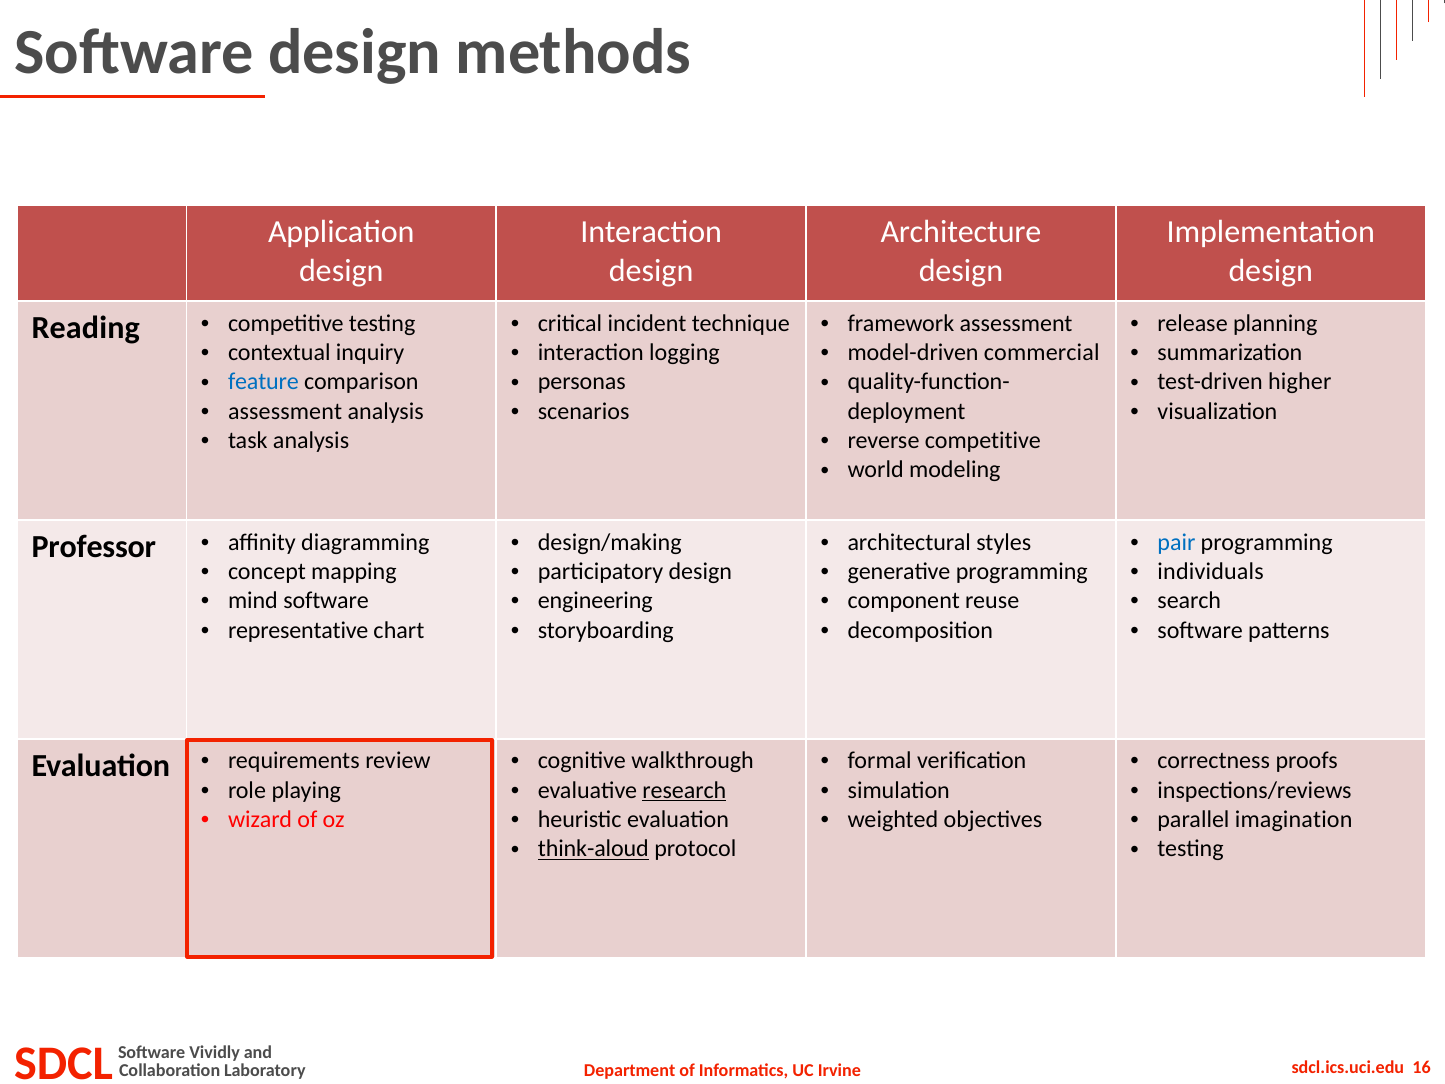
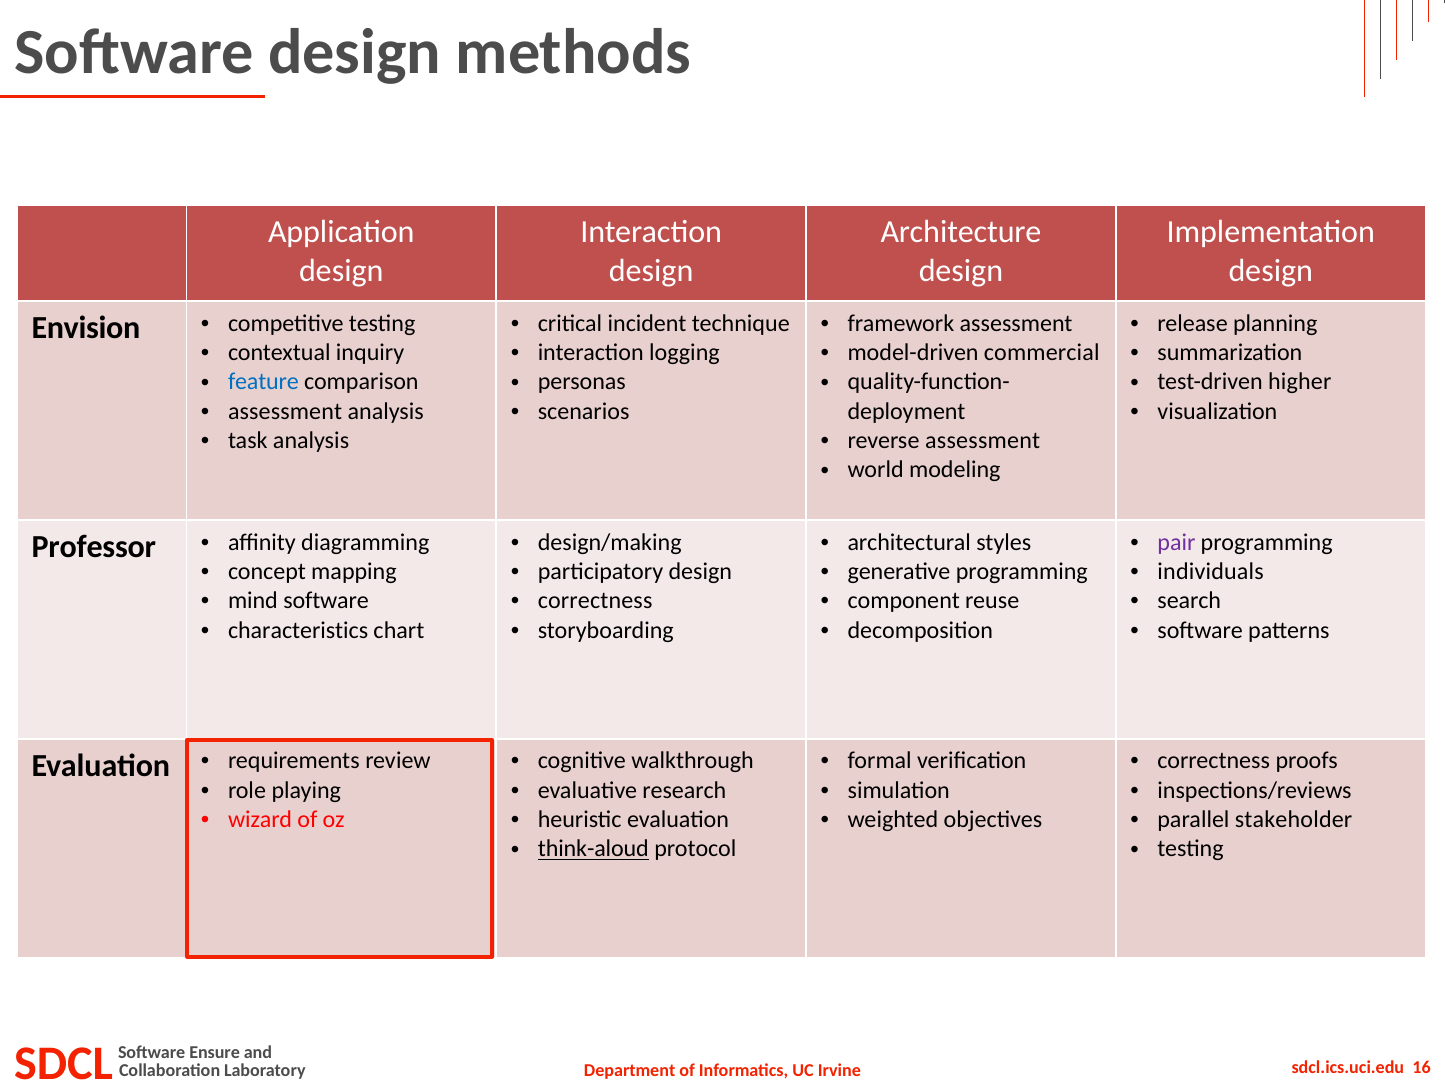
Reading: Reading -> Envision
reverse competitive: competitive -> assessment
pair colour: blue -> purple
engineering at (595, 601): engineering -> correctness
representative: representative -> characteristics
research underline: present -> none
imagination: imagination -> stakeholder
Vividly: Vividly -> Ensure
